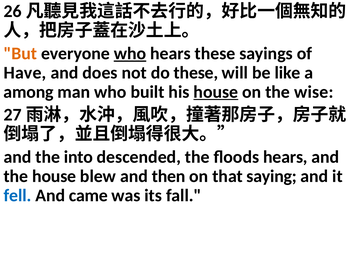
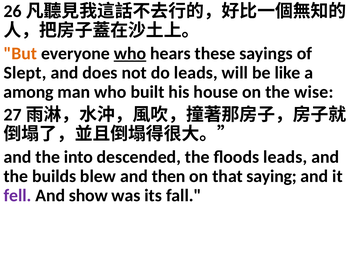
Have: Have -> Slept
do these: these -> leads
house at (216, 92) underline: present -> none
floods hears: hears -> leads
the house: house -> builds
fell colour: blue -> purple
came: came -> show
